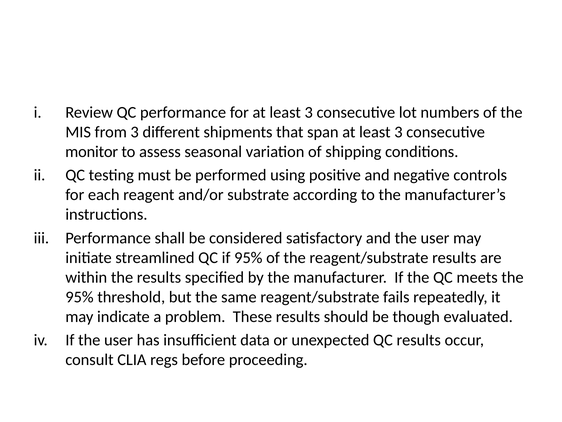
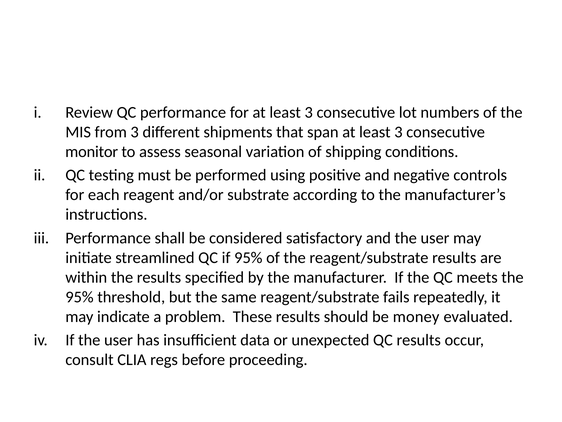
though: though -> money
